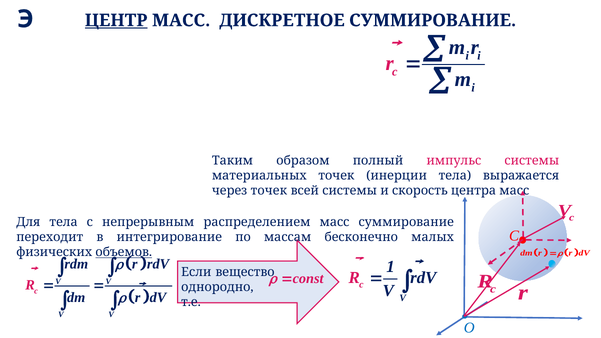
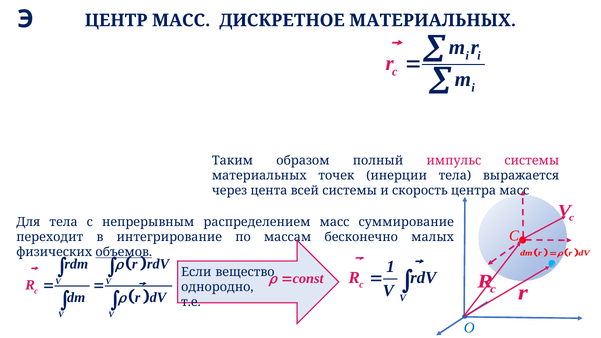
ЦЕНТР underline: present -> none
ДИСКРЕТНОЕ СУММИРОВАНИЕ: СУММИРОВАНИЕ -> МАТЕРИАЛЬНЫХ
через точек: точек -> цента
